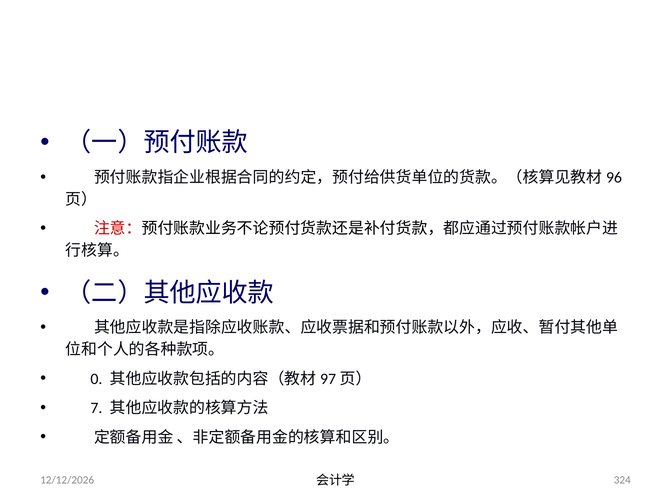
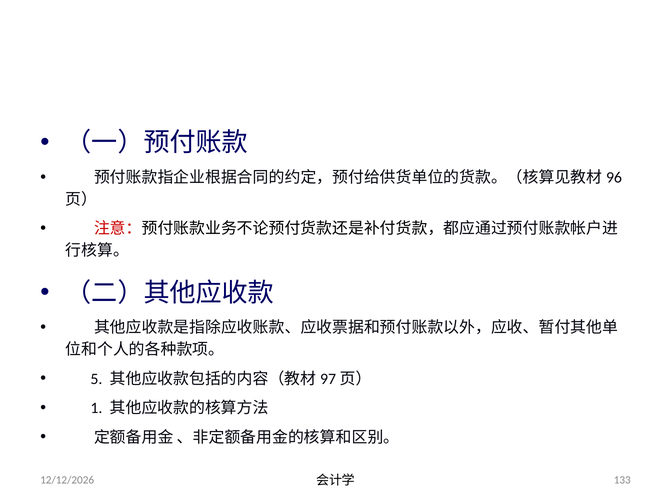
0: 0 -> 5
7: 7 -> 1
324: 324 -> 133
